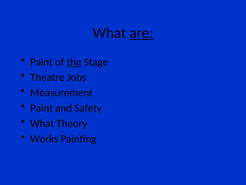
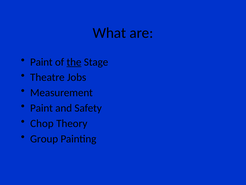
are underline: present -> none
What at (42, 123): What -> Chop
Works: Works -> Group
